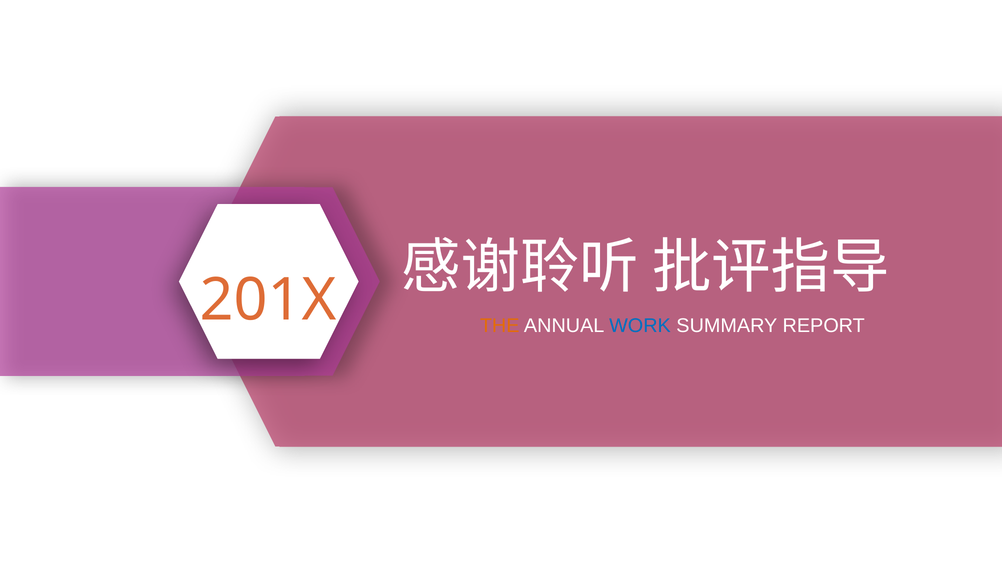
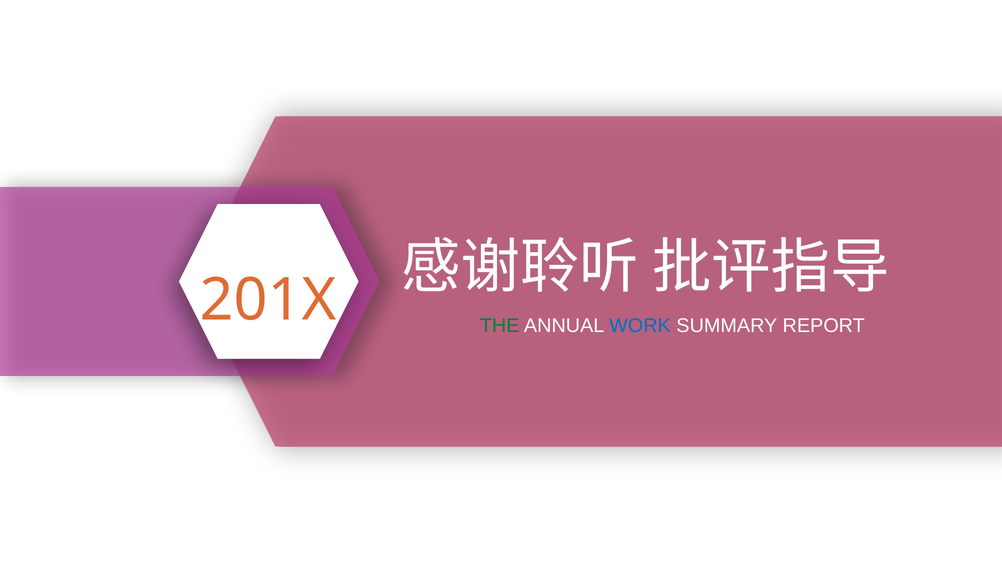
THE colour: orange -> green
